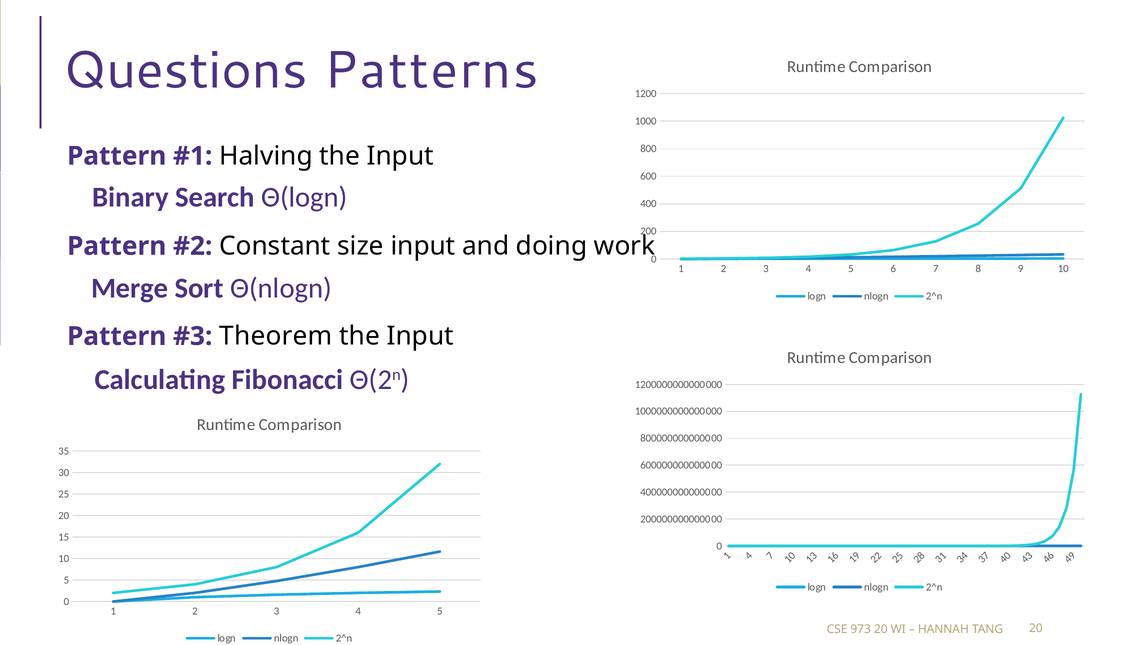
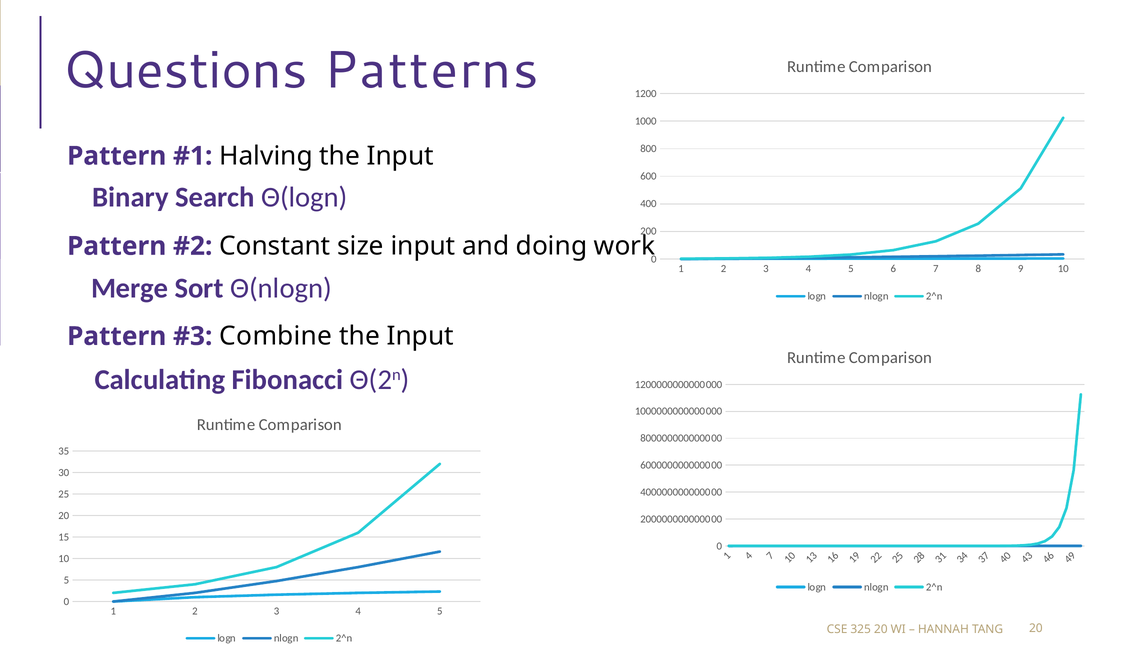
Theorem: Theorem -> Combine
973: 973 -> 325
